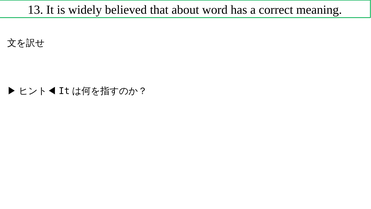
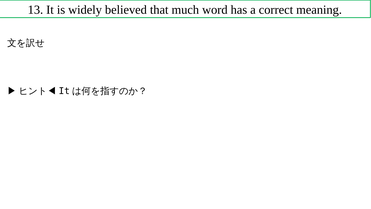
about: about -> much
